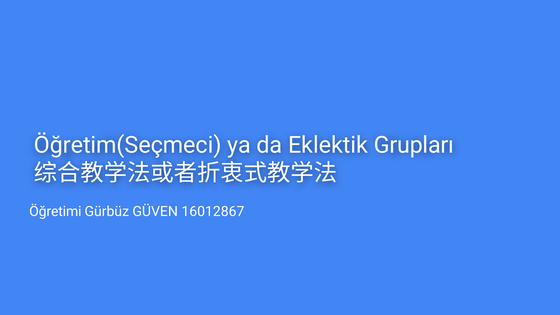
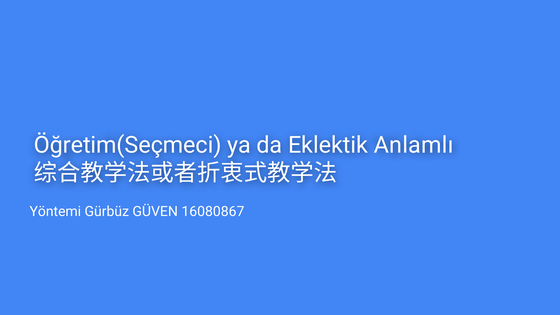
Grupları: Grupları -> Anlamlı
Öğretimi: Öğretimi -> Yöntemi
16012867: 16012867 -> 16080867
